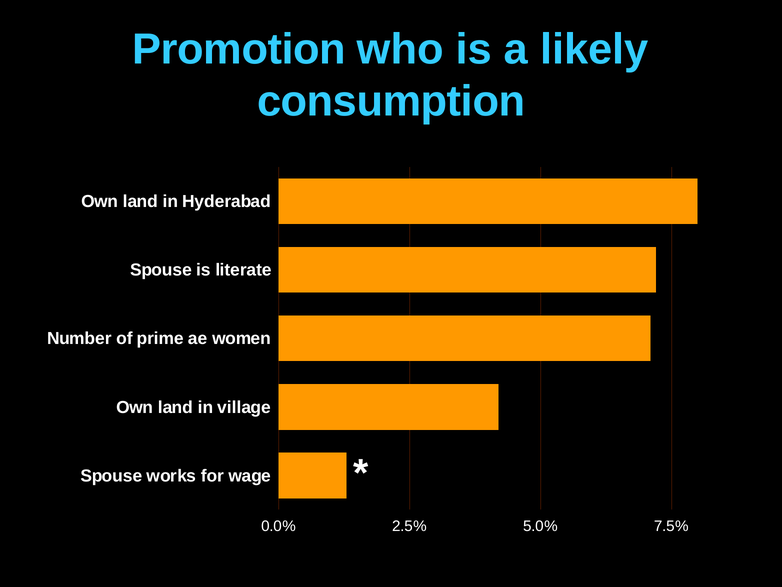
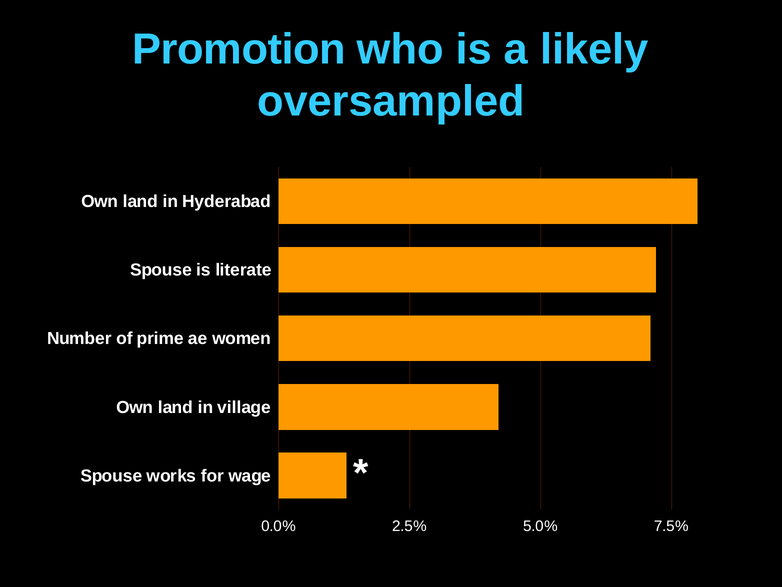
consumption: consumption -> oversampled
